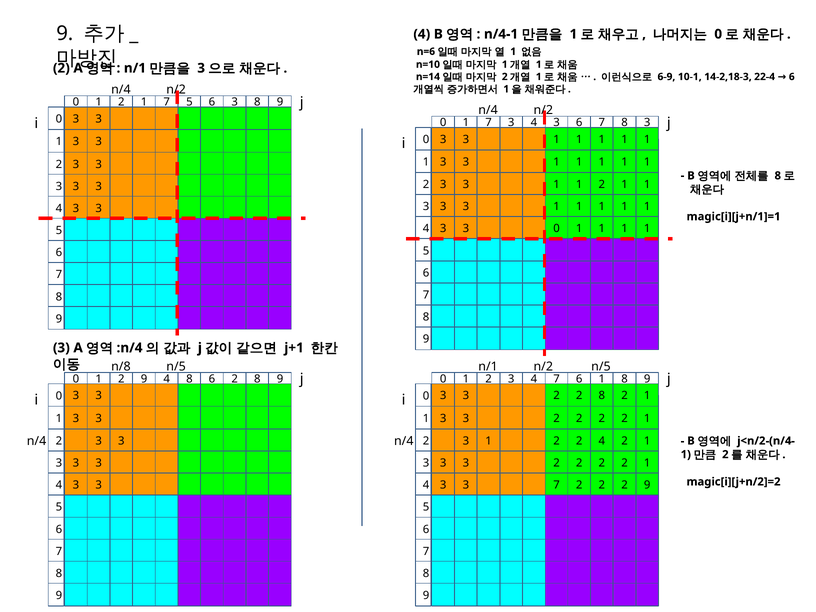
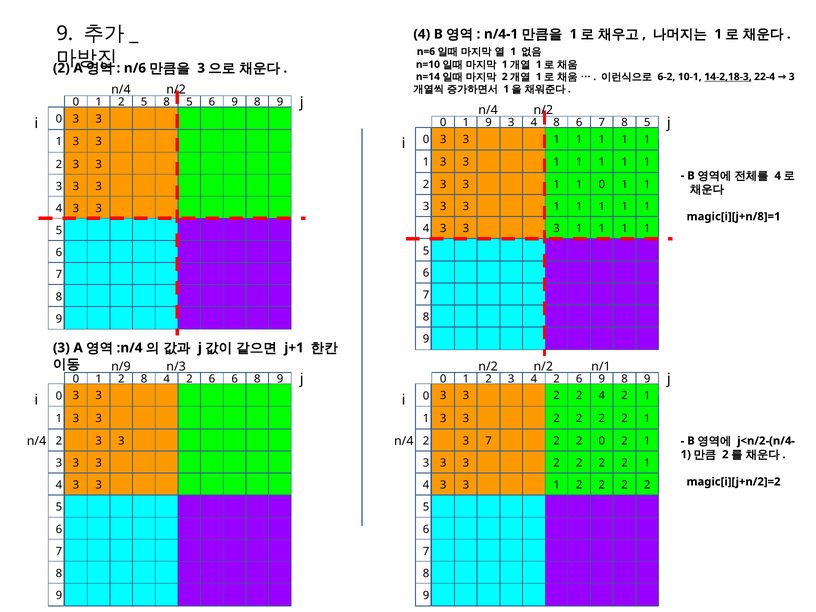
0 at (718, 34): 0 -> 1
n/1 at (135, 68): n/1 -> n/6
6-9: 6-9 -> 6-2
14-2,18-3 underline: none -> present
22-4 6: 6 -> 3
1 at (144, 102): 1 -> 5
0 7: 7 -> 8
3 at (235, 102): 3 -> 9
1 7: 7 -> 9
4 3: 3 -> 8
7 8 3: 3 -> 5
8 at (778, 176): 8 -> 4
2 at (602, 185): 2 -> 0
magic[i][j+n/1]=1: magic[i][j+n/1]=1 -> magic[i][j+n/8]=1
0 at (557, 229): 0 -> 3
n/8: n/8 -> n/9
n/5 at (176, 366): n/5 -> n/3
n/1 at (488, 366): n/1 -> n/2
n/5 at (601, 366): n/5 -> n/1
1 2 9: 9 -> 8
8 at (189, 379): 8 -> 2
6 2: 2 -> 6
7 at (557, 379): 7 -> 2
1 at (602, 379): 1 -> 9
8 at (602, 396): 8 -> 4
1 at (489, 441): 1 -> 7
4 at (602, 441): 4 -> 0
7 at (557, 485): 7 -> 1
9 at (647, 485): 9 -> 2
